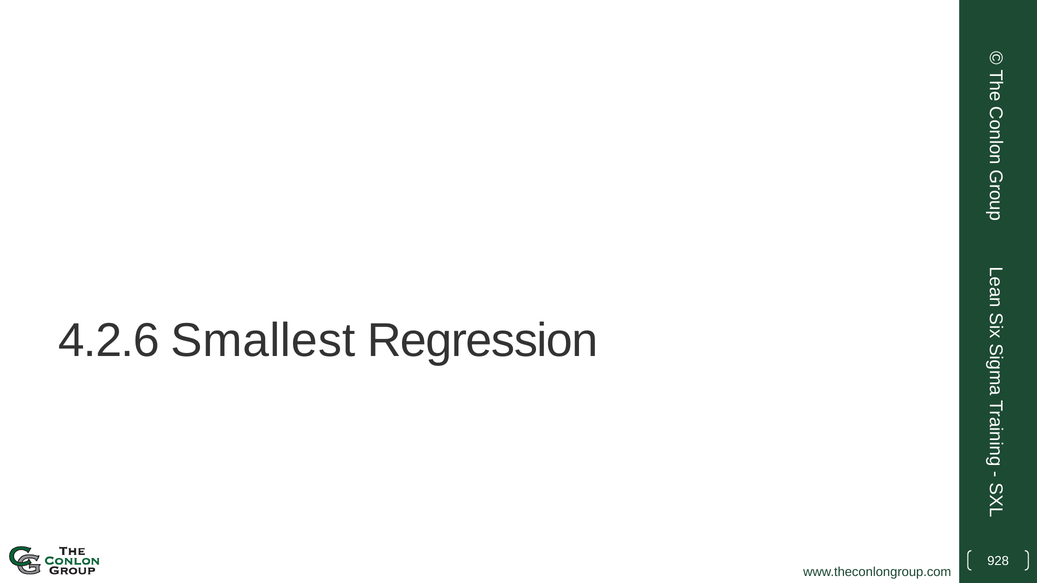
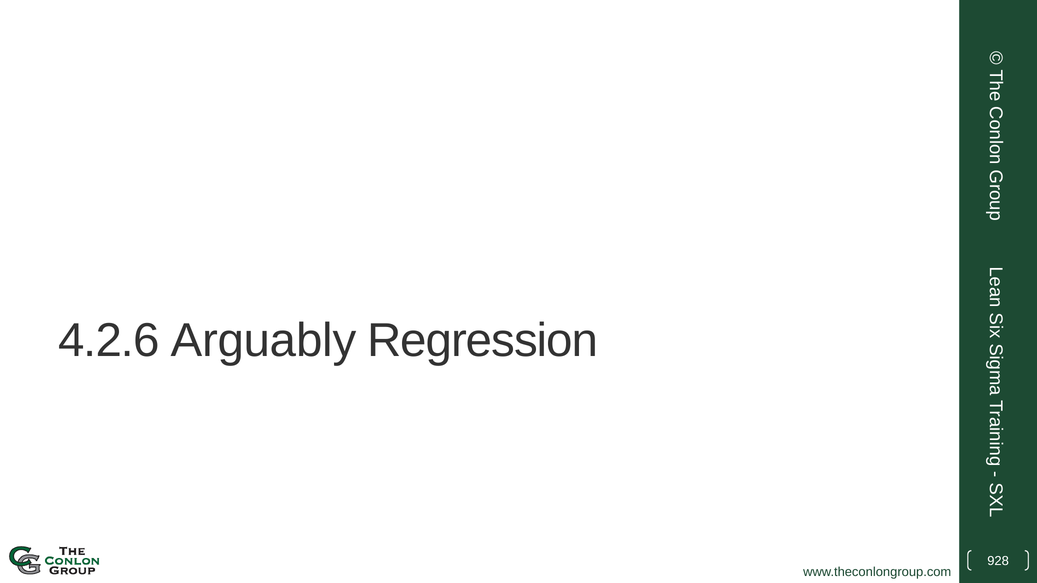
Smallest: Smallest -> Arguably
